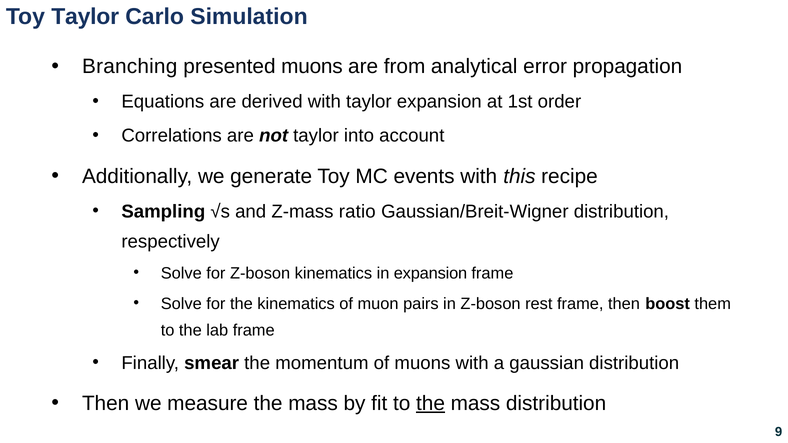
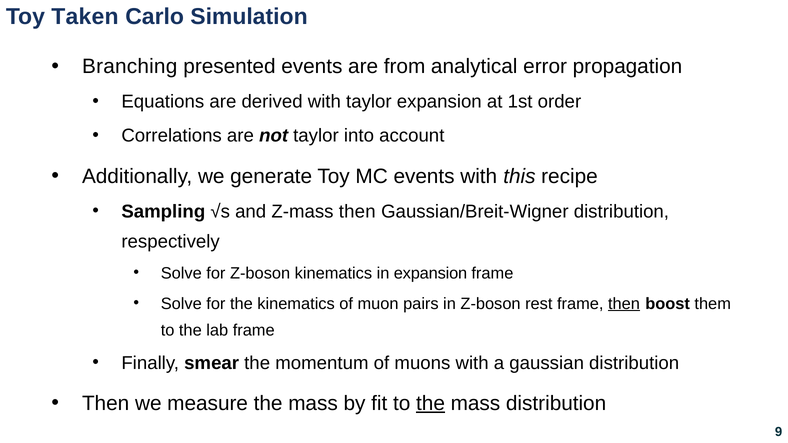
Toy Taylor: Taylor -> Taken
presented muons: muons -> events
Z-mass ratio: ratio -> then
then at (624, 304) underline: none -> present
